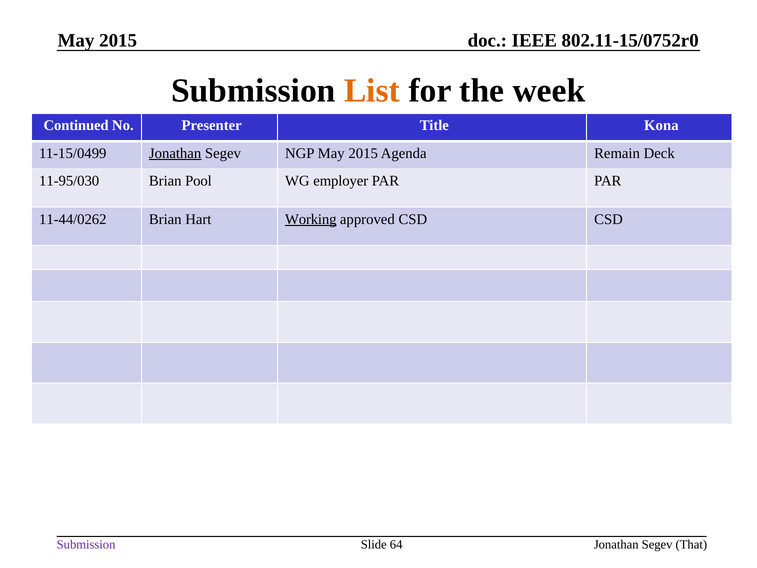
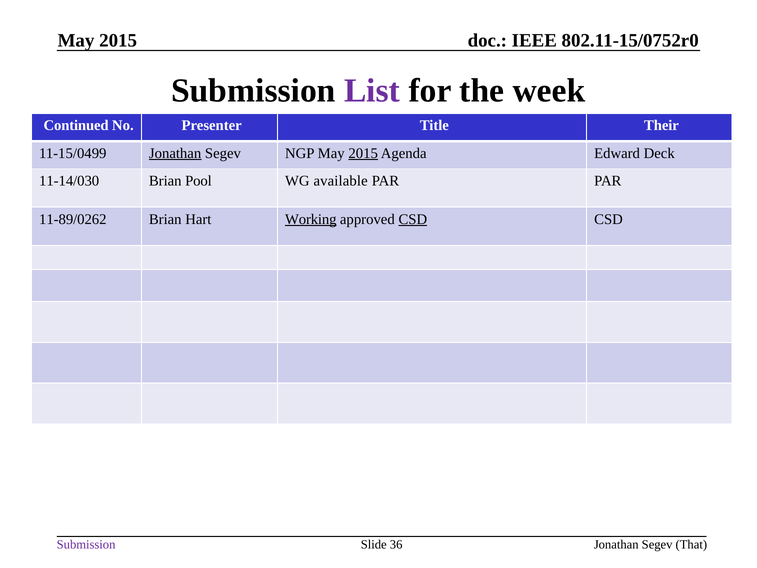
List colour: orange -> purple
Kona: Kona -> Their
2015 at (363, 153) underline: none -> present
Remain: Remain -> Edward
11-95/030: 11-95/030 -> 11-14/030
employer: employer -> available
11-44/0262: 11-44/0262 -> 11-89/0262
CSD at (413, 219) underline: none -> present
64: 64 -> 36
